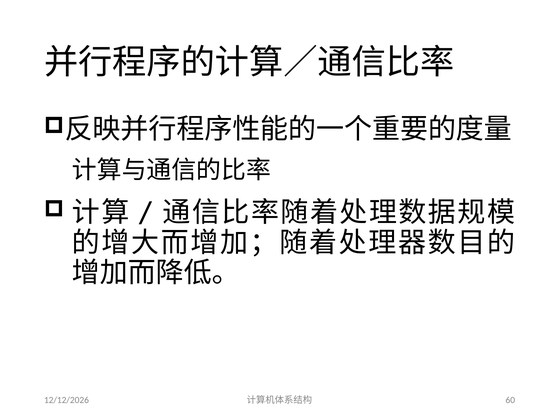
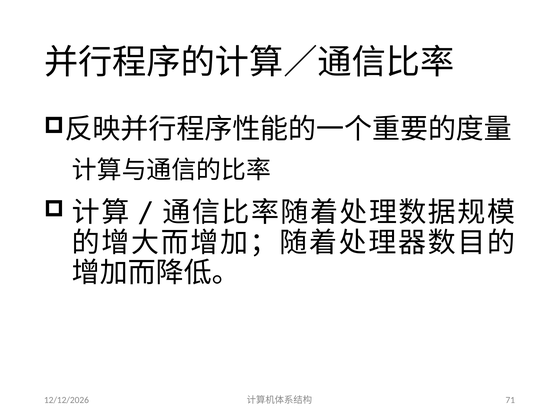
60: 60 -> 71
